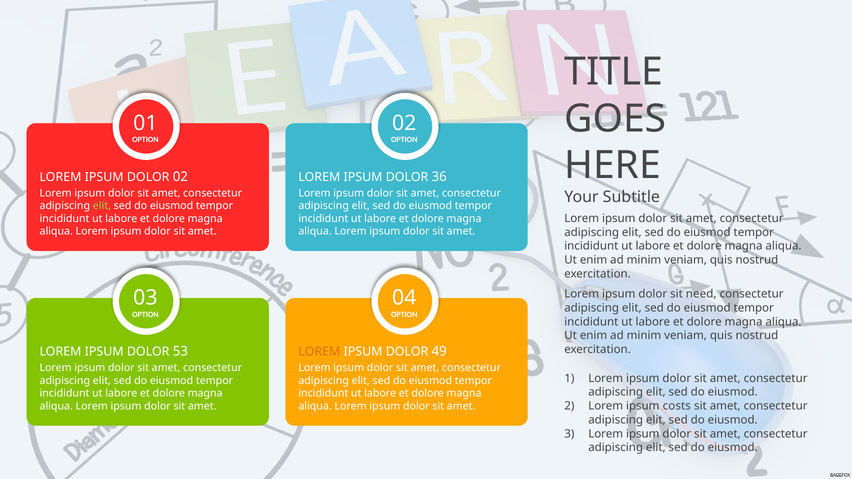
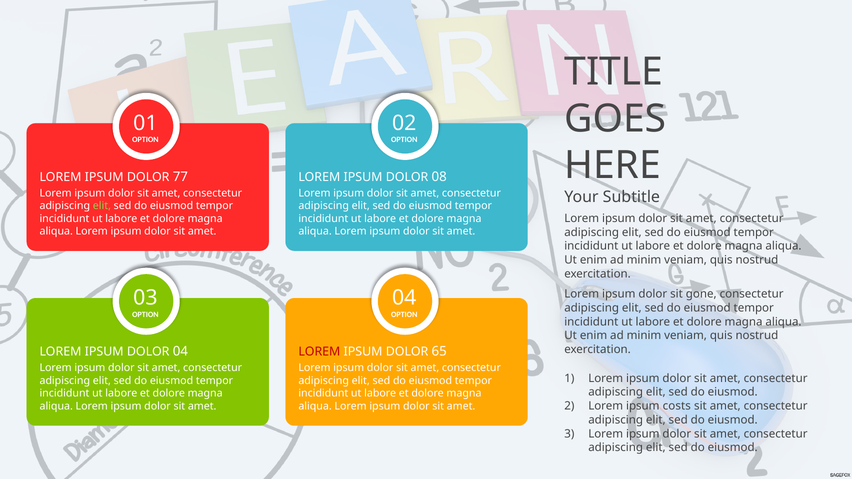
DOLOR 02: 02 -> 77
36: 36 -> 08
need: need -> gone
DOLOR 53: 53 -> 04
LOREM at (319, 352) colour: orange -> red
49: 49 -> 65
